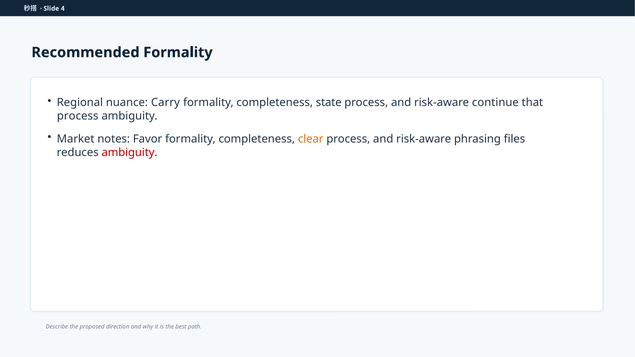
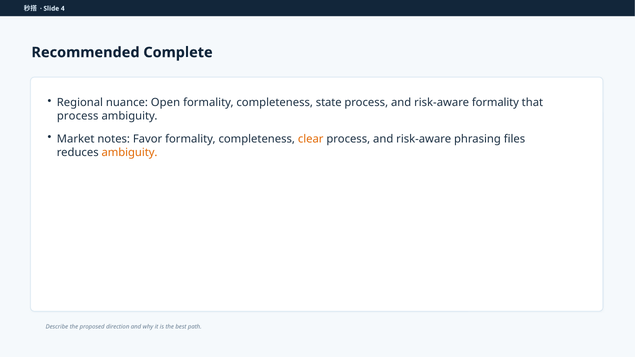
Recommended Formality: Formality -> Complete
Carry: Carry -> Open
risk-aware continue: continue -> formality
ambiguity at (130, 153) colour: red -> orange
